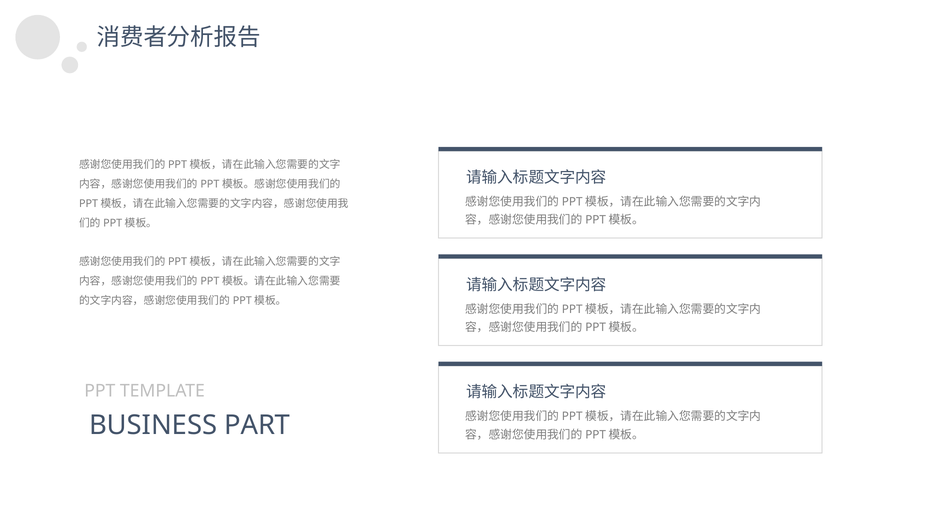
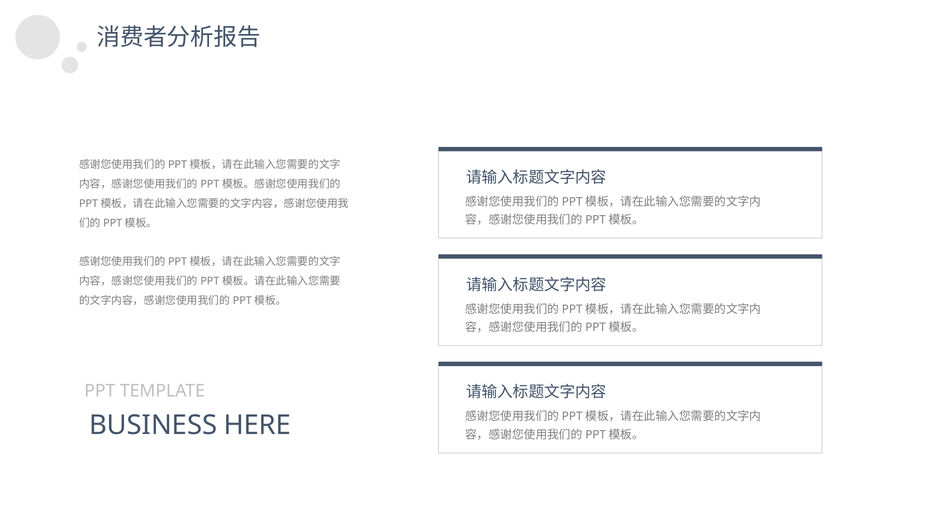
PART: PART -> HERE
